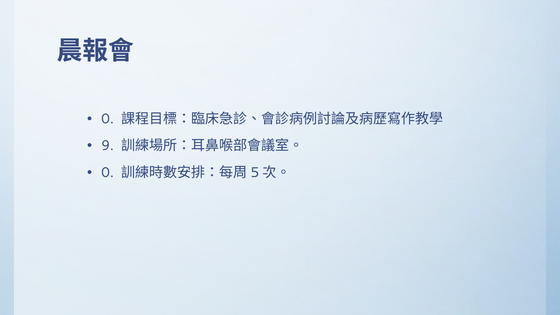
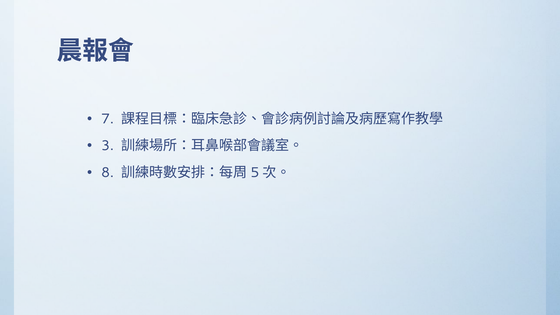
0 at (107, 119): 0 -> 7
9: 9 -> 3
0 at (107, 173): 0 -> 8
